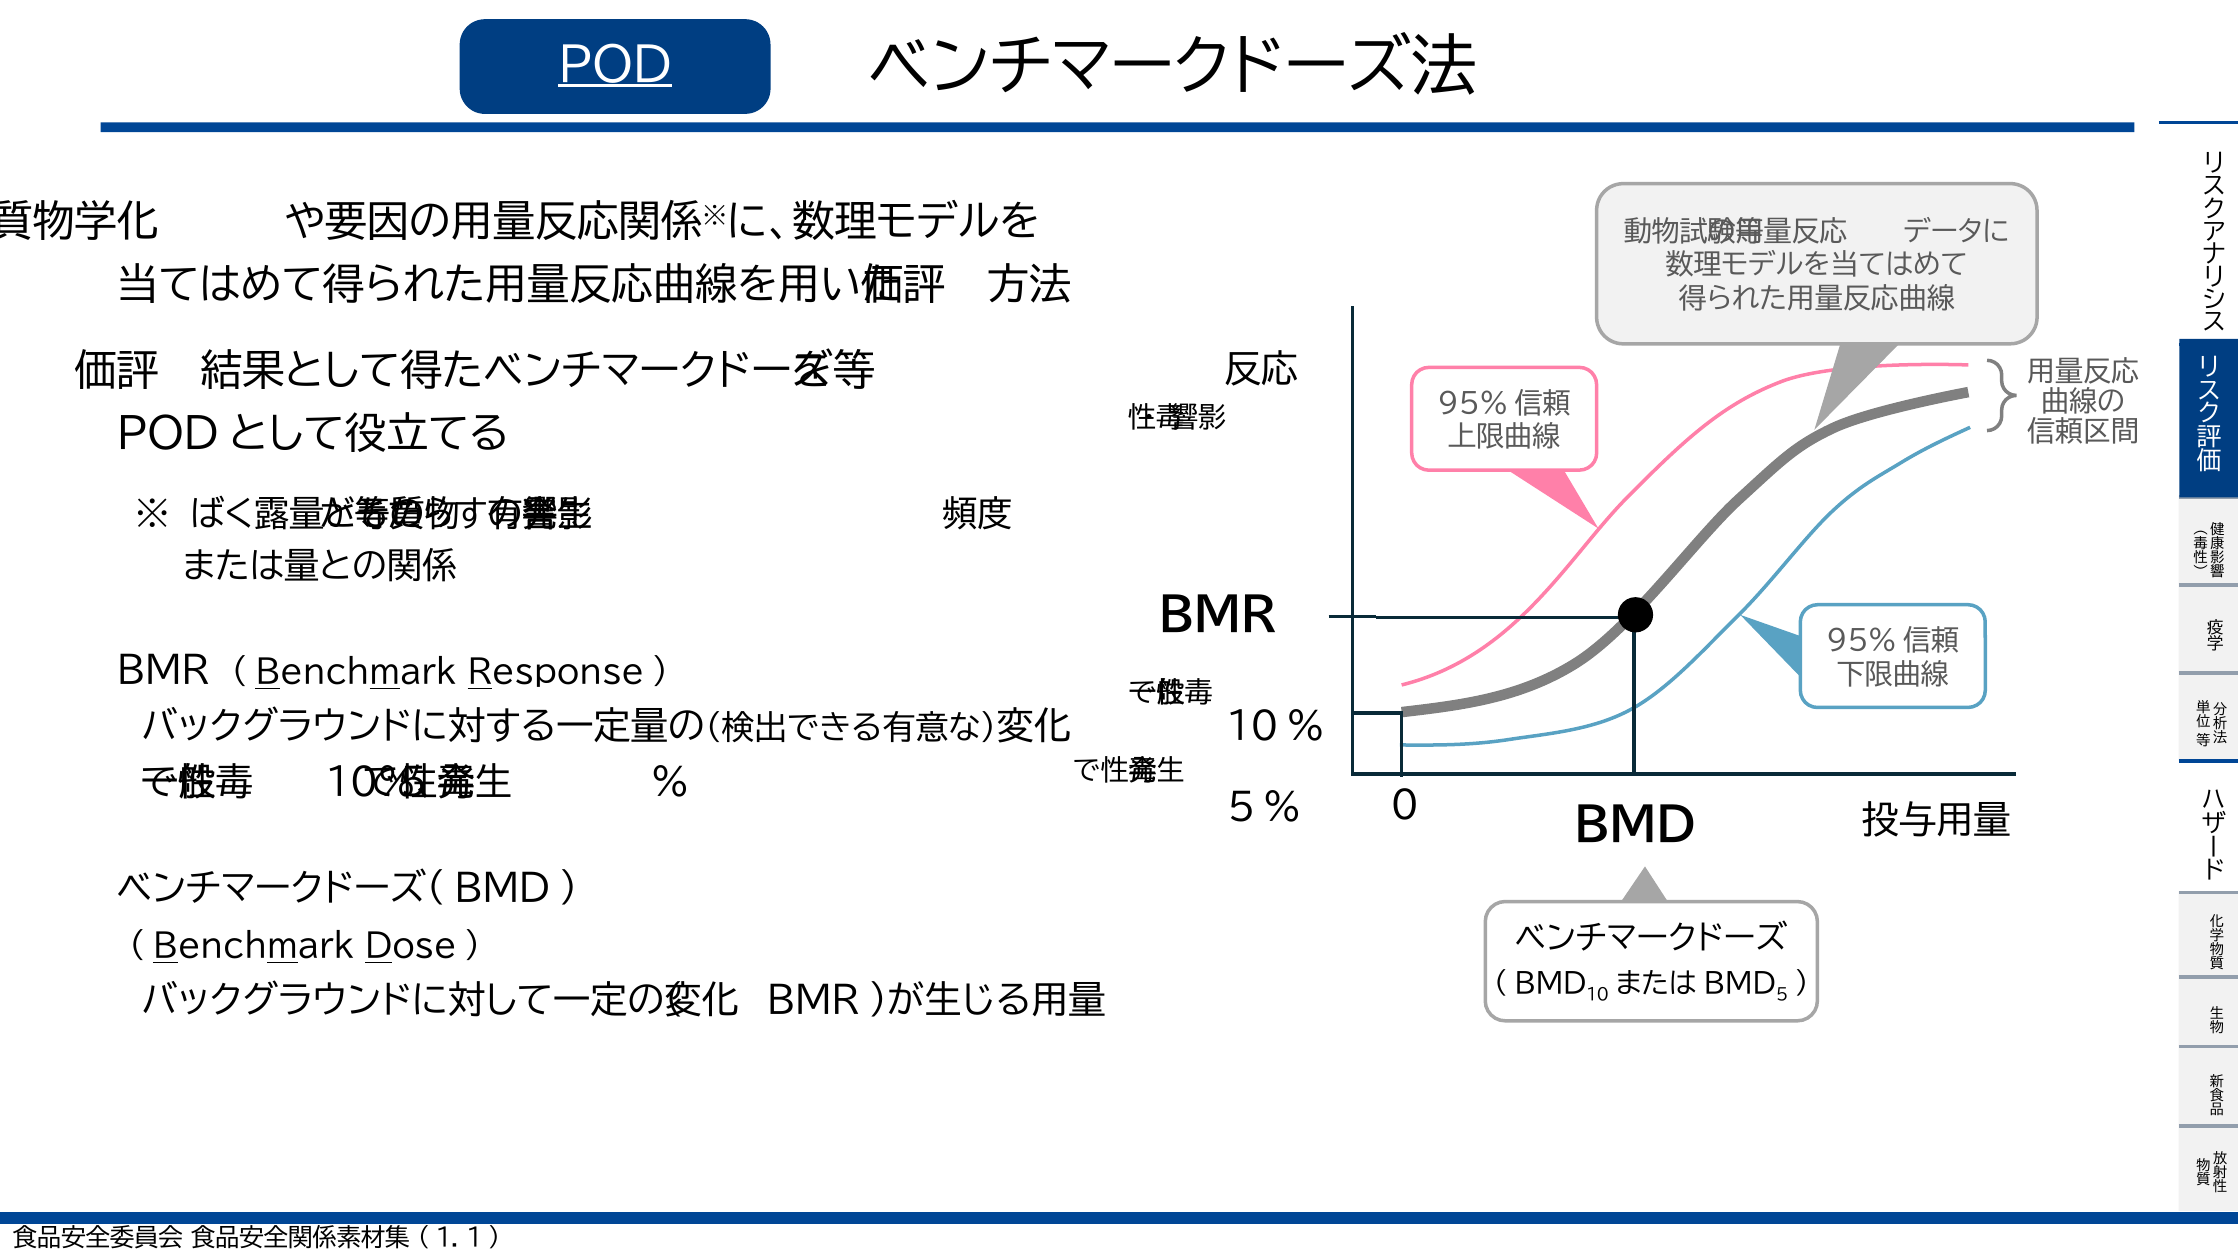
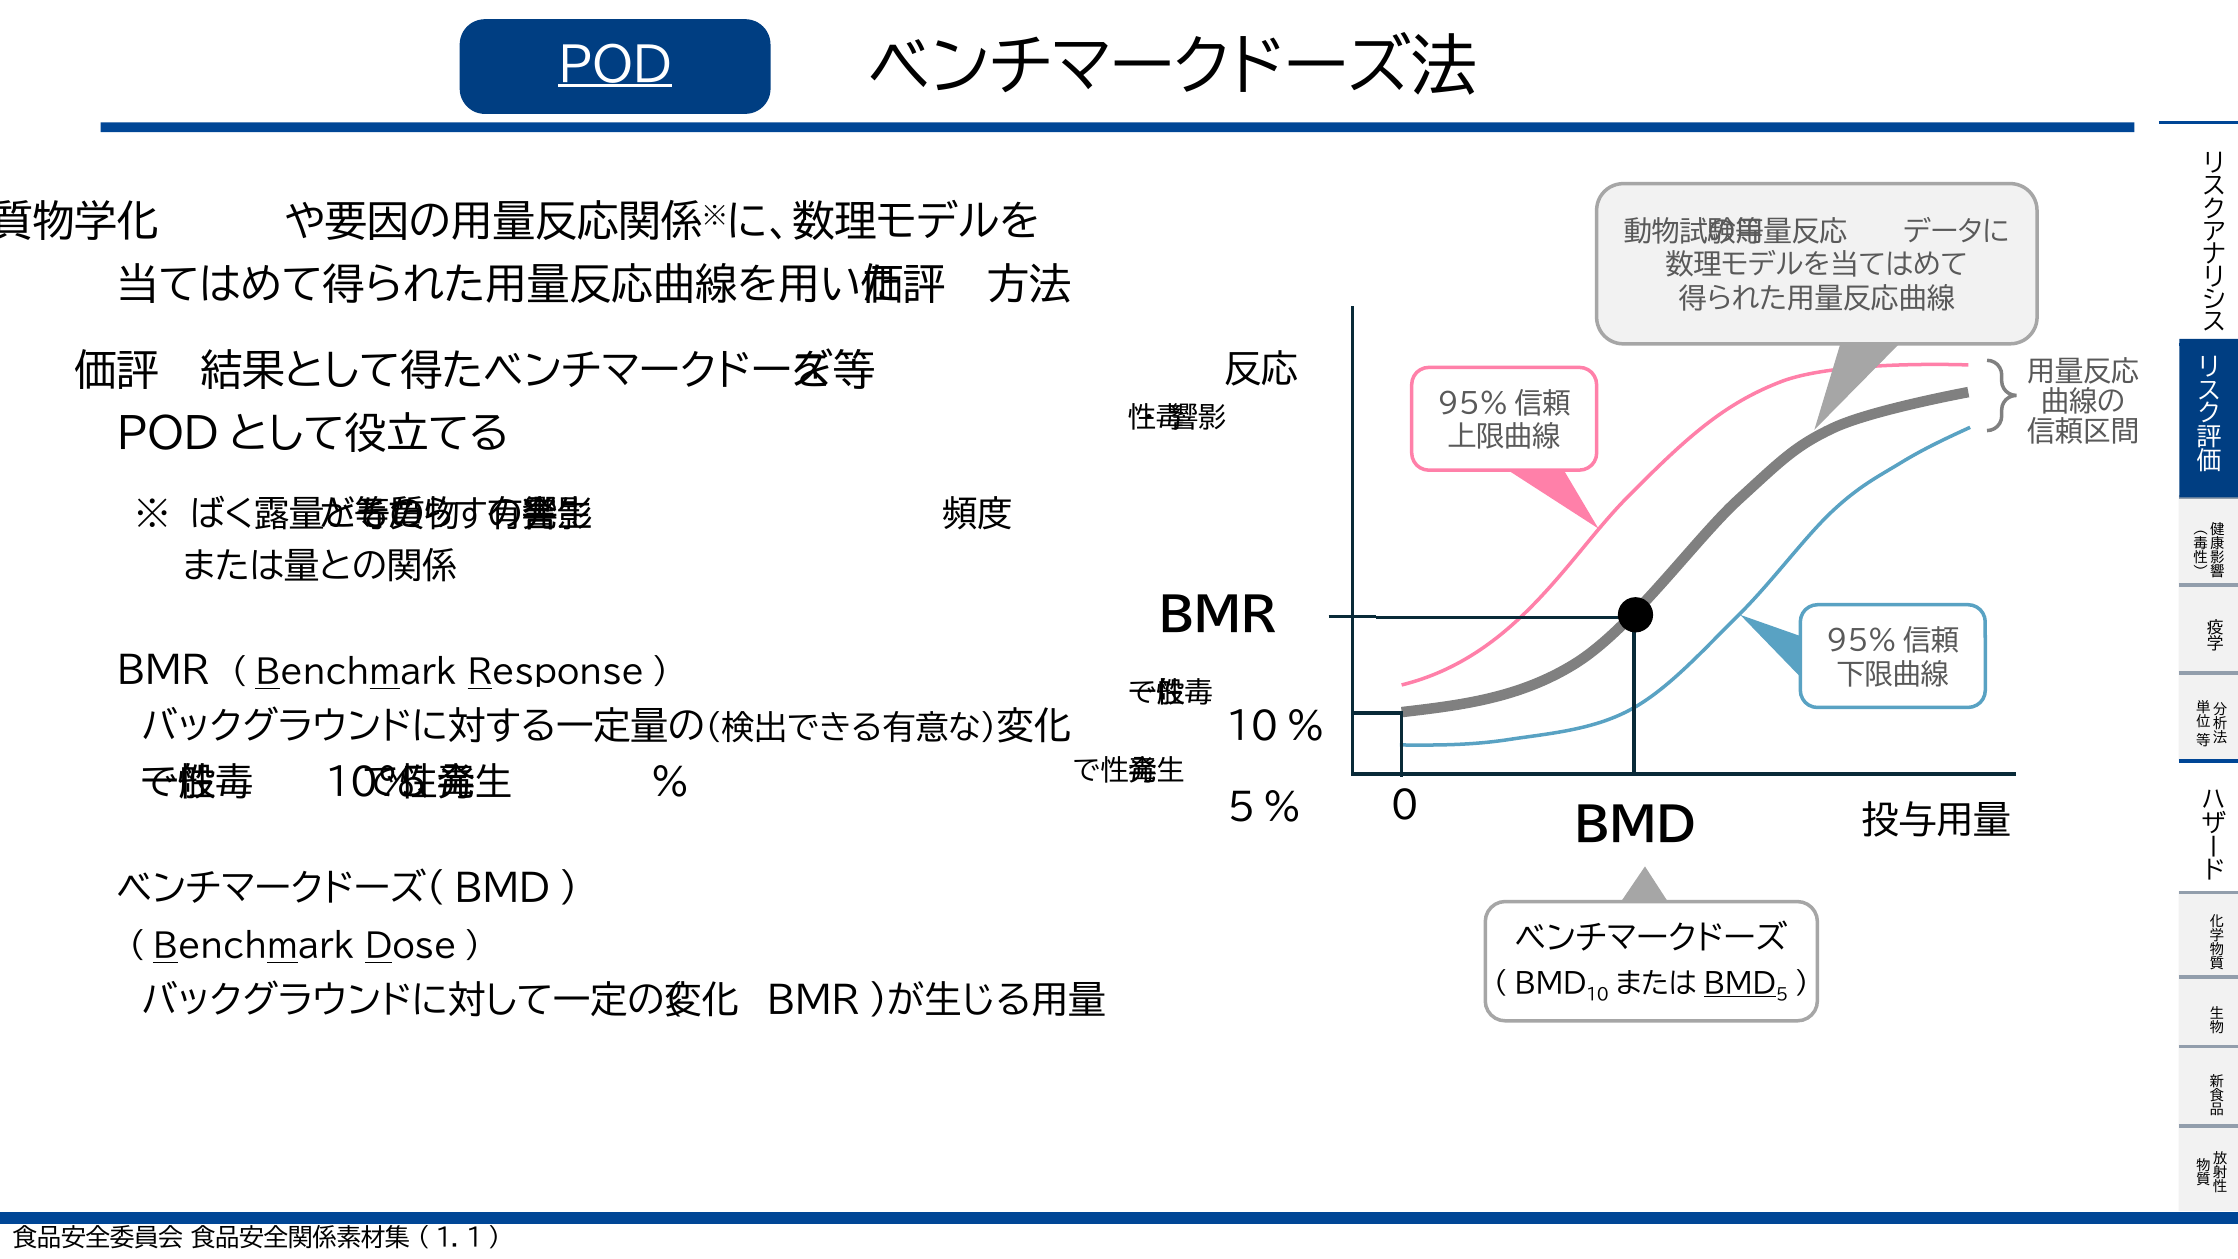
BMD at (1740, 985) underline: none -> present
